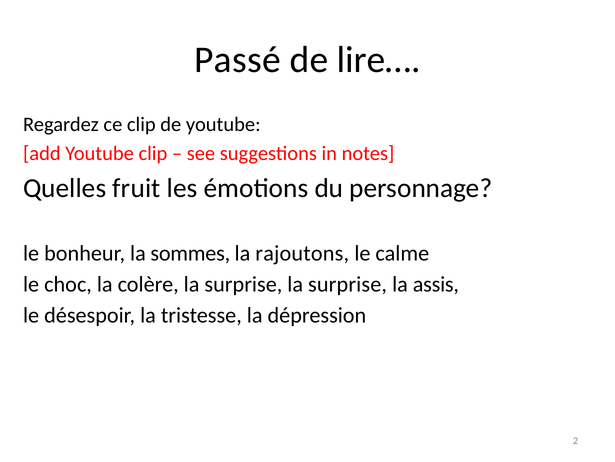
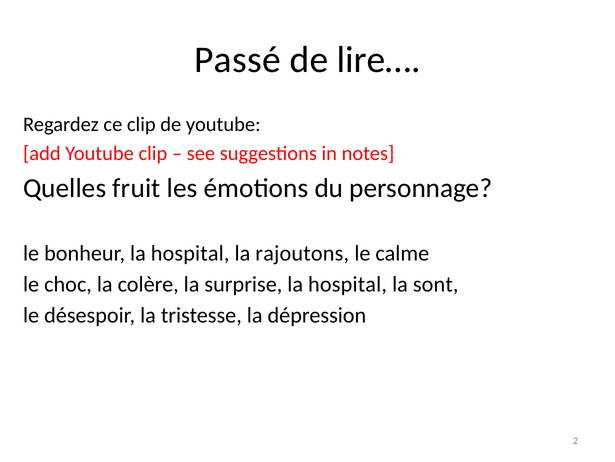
bonheur la sommes: sommes -> hospital
surprise la surprise: surprise -> hospital
assis: assis -> sont
